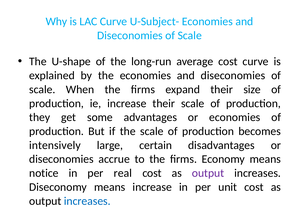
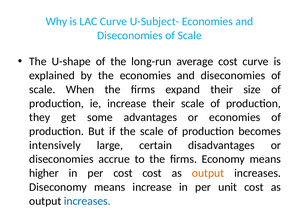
notice: notice -> higher
per real: real -> cost
output at (208, 173) colour: purple -> orange
